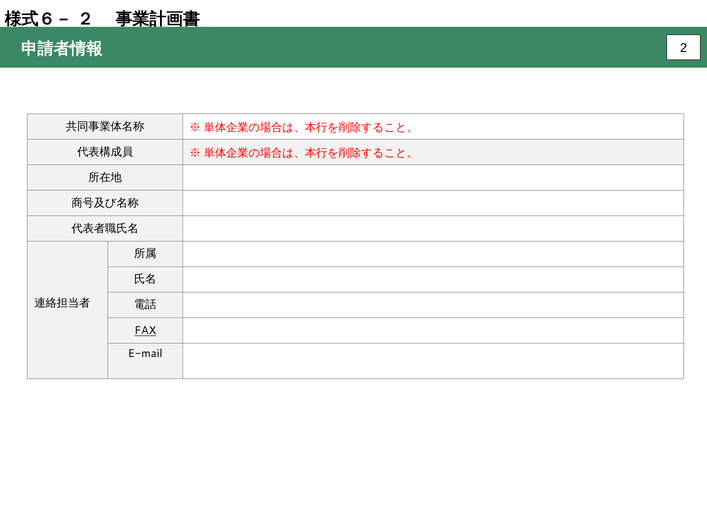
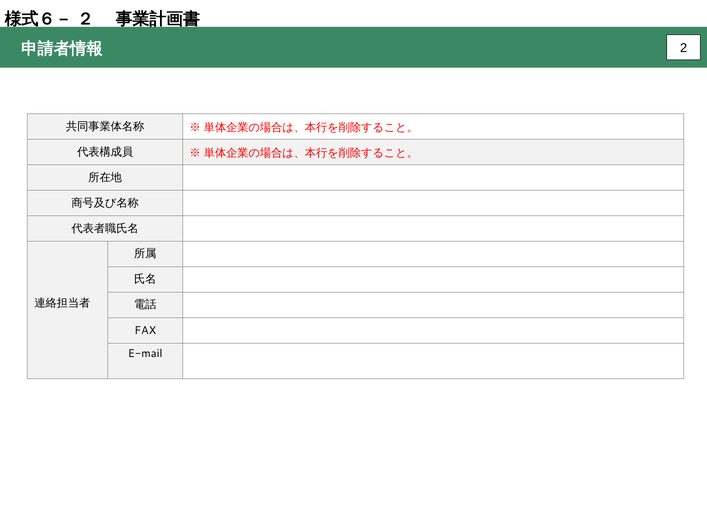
FAX underline: present -> none
